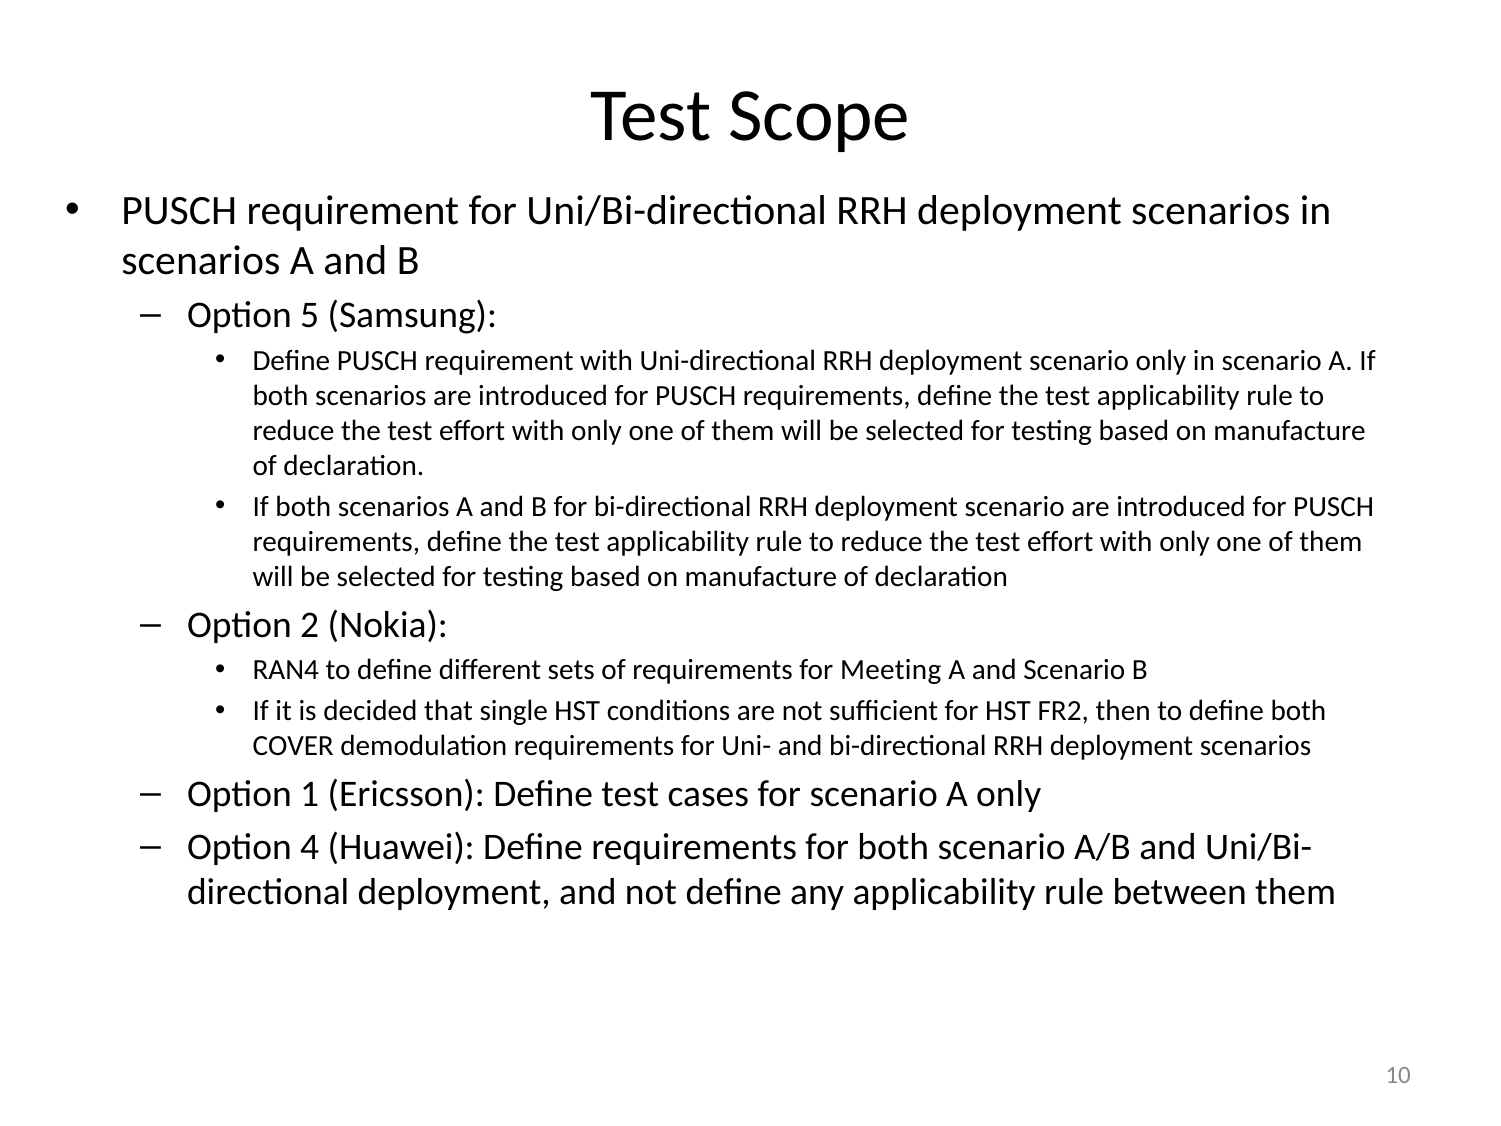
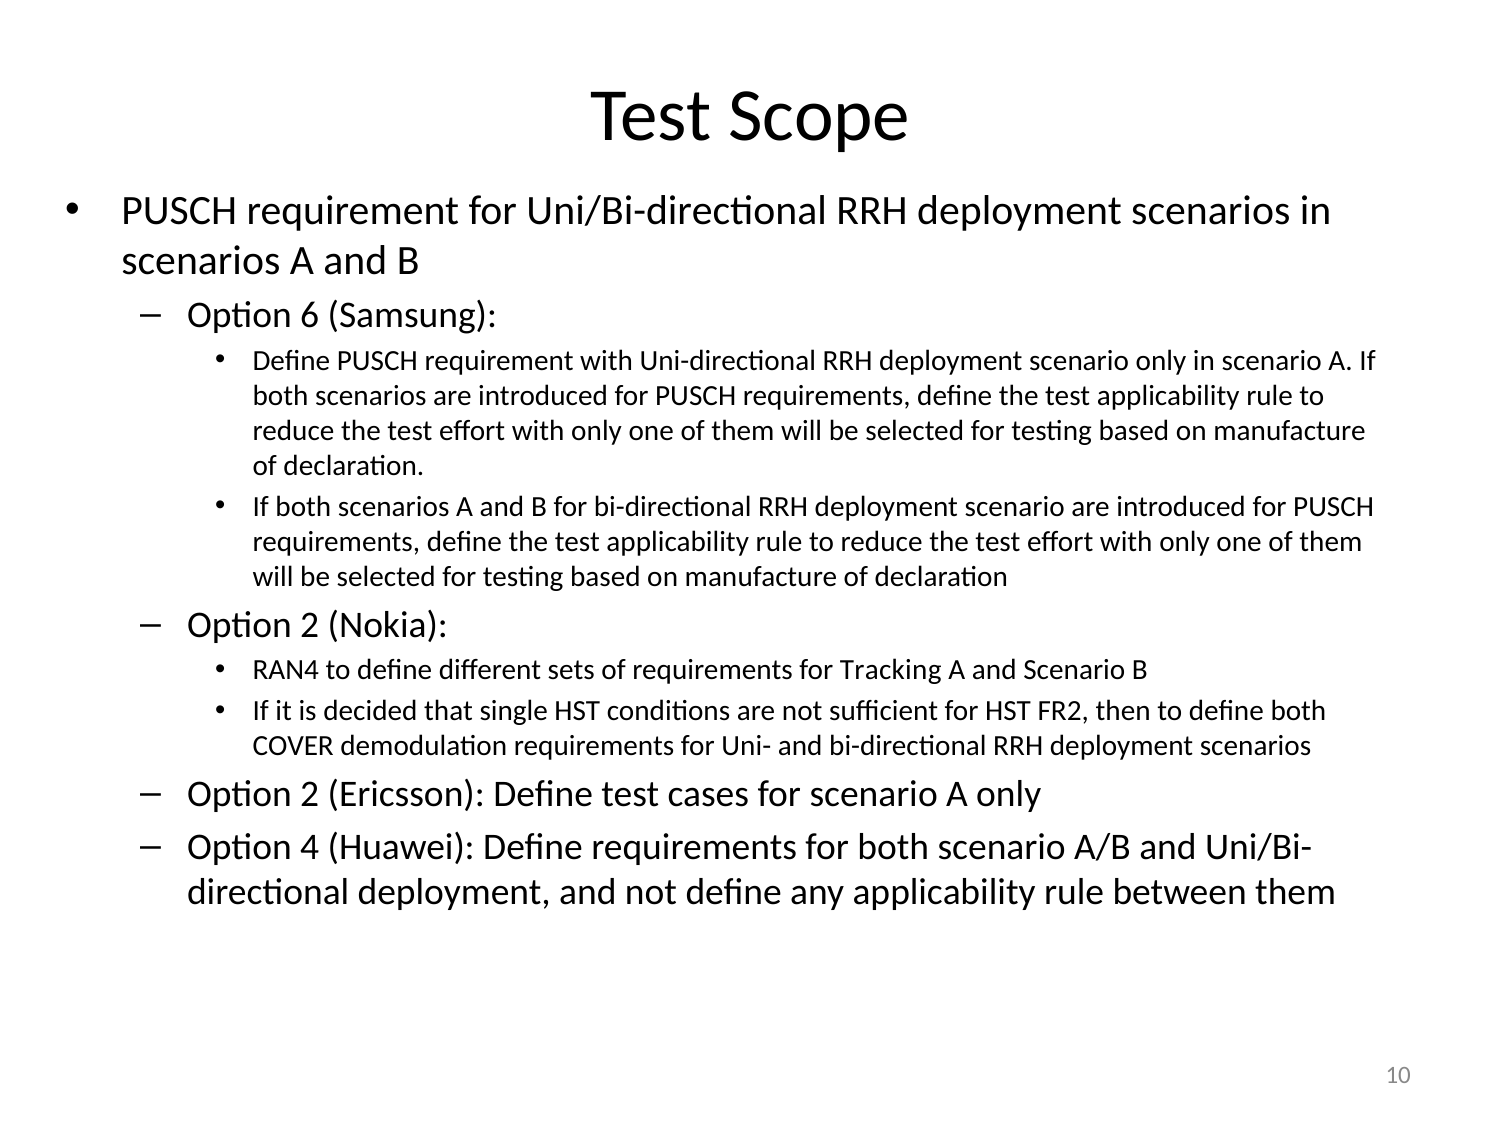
5: 5 -> 6
Meeting: Meeting -> Tracking
1 at (310, 794): 1 -> 2
